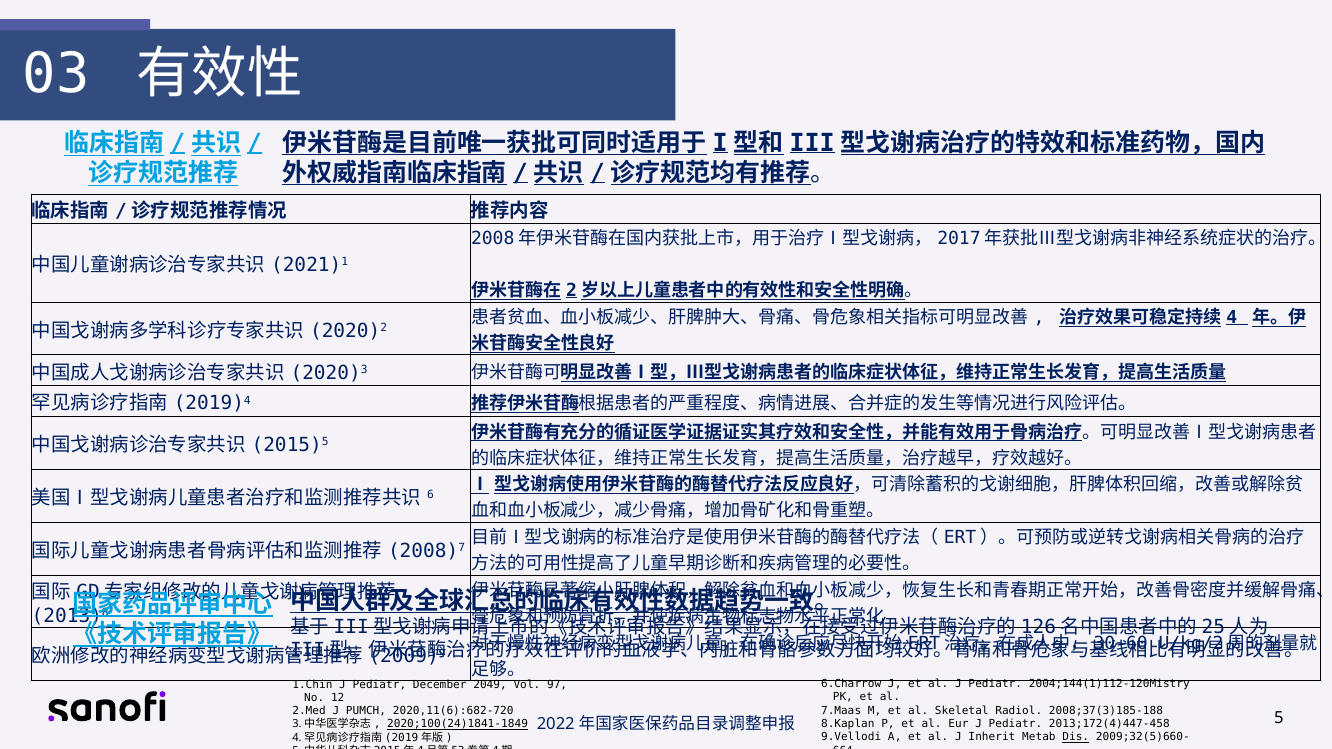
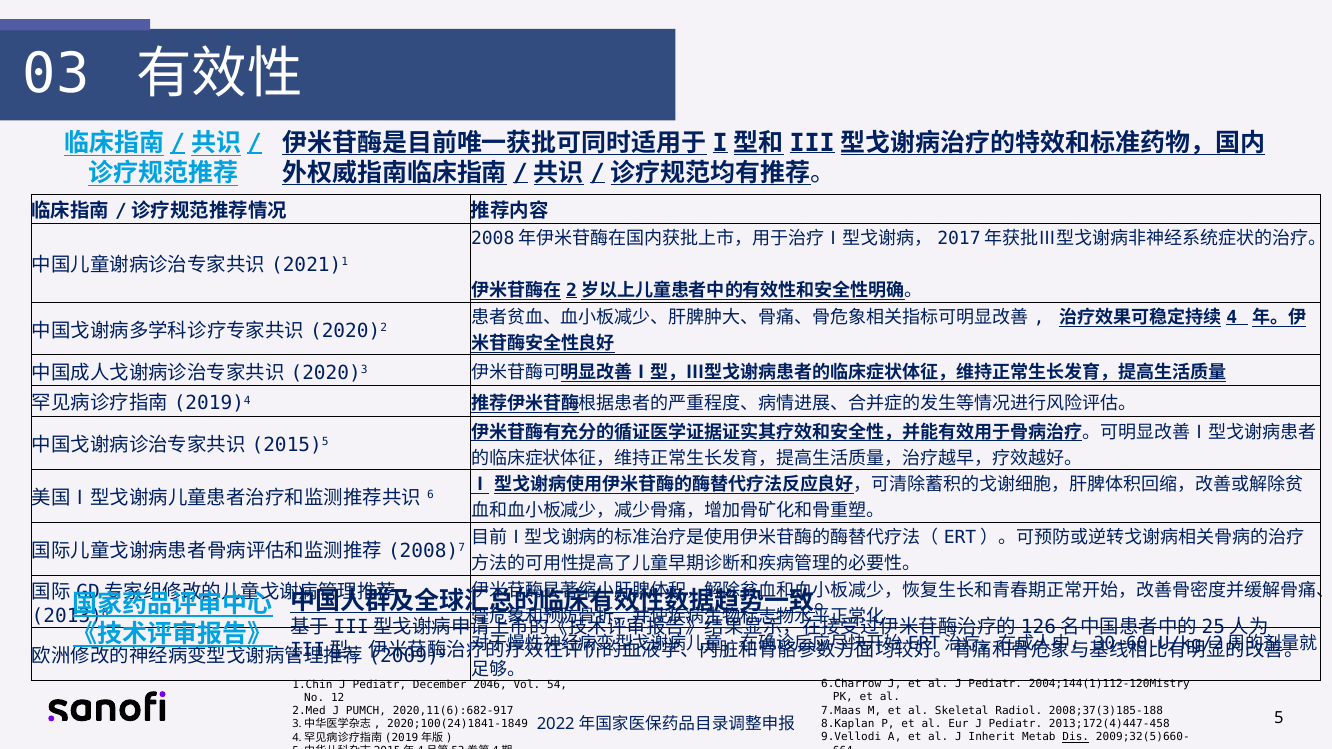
2049: 2049 -> 2046
97: 97 -> 54
2020,11(6):682-720: 2020,11(6):682-720 -> 2020,11(6):682-917
2020;100(24)1841-1849 underline: present -> none
